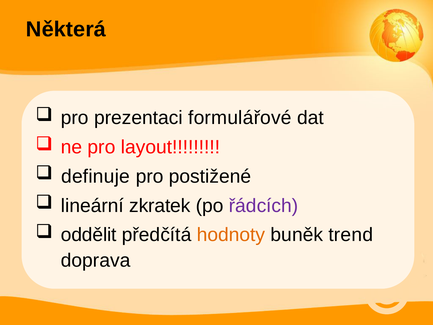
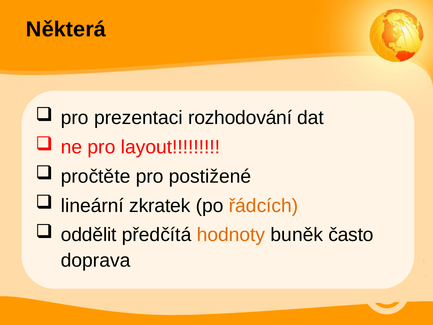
formulářové: formulářové -> rozhodování
definuje: definuje -> pročtěte
řádcích colour: purple -> orange
trend: trend -> často
